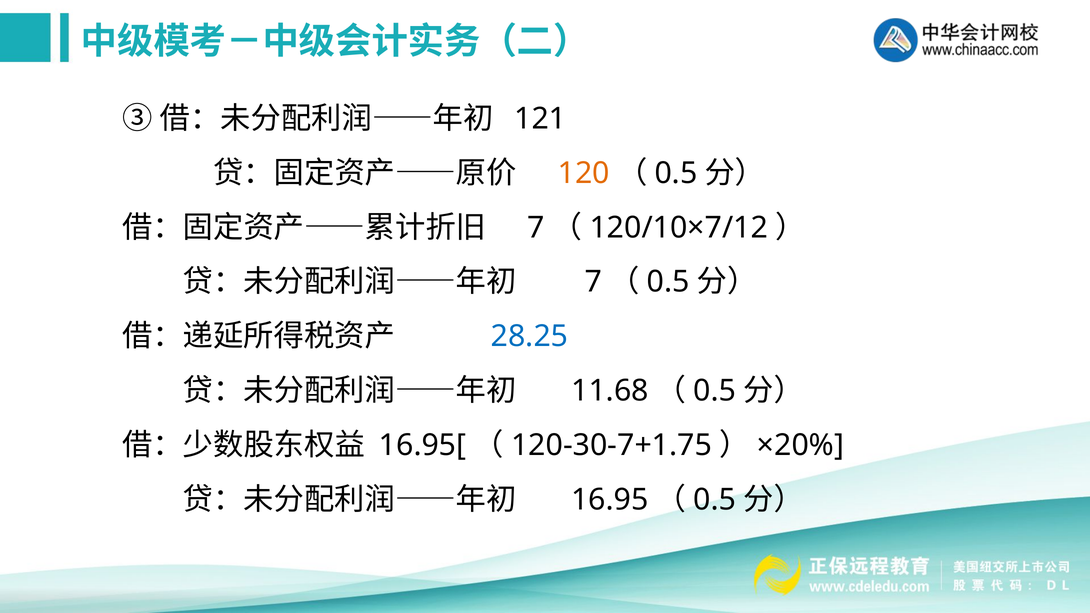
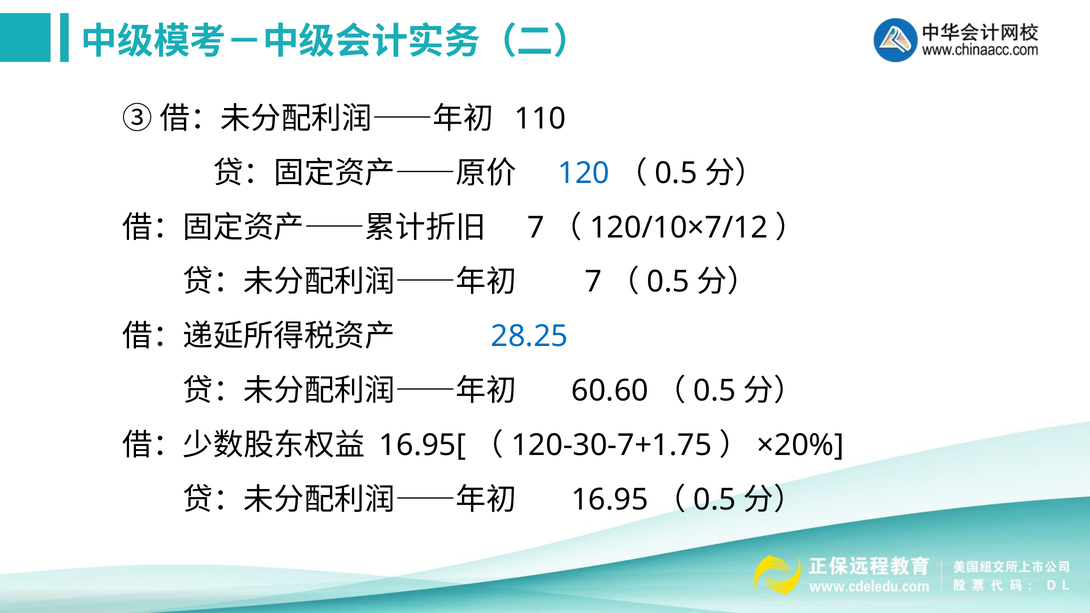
121: 121 -> 110
120 colour: orange -> blue
11.68: 11.68 -> 60.60
